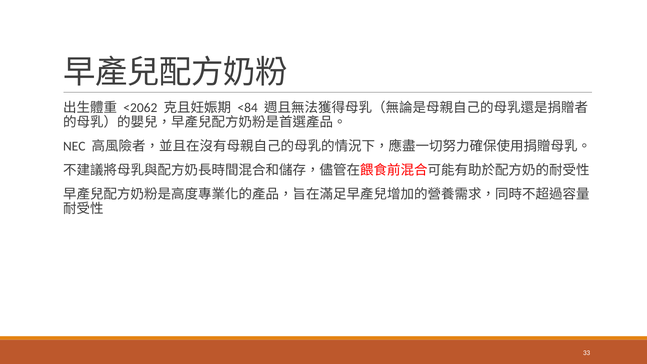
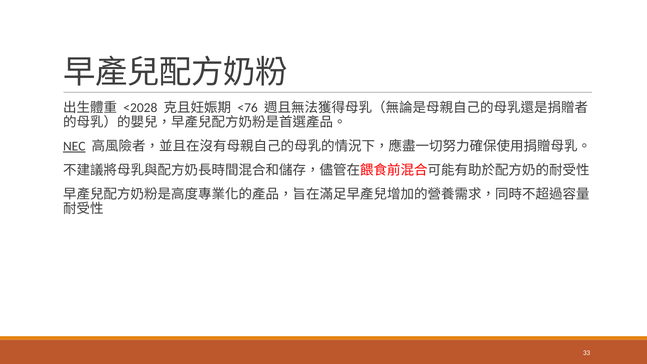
<2062: <2062 -> <2028
<84: <84 -> <76
NEC underline: none -> present
